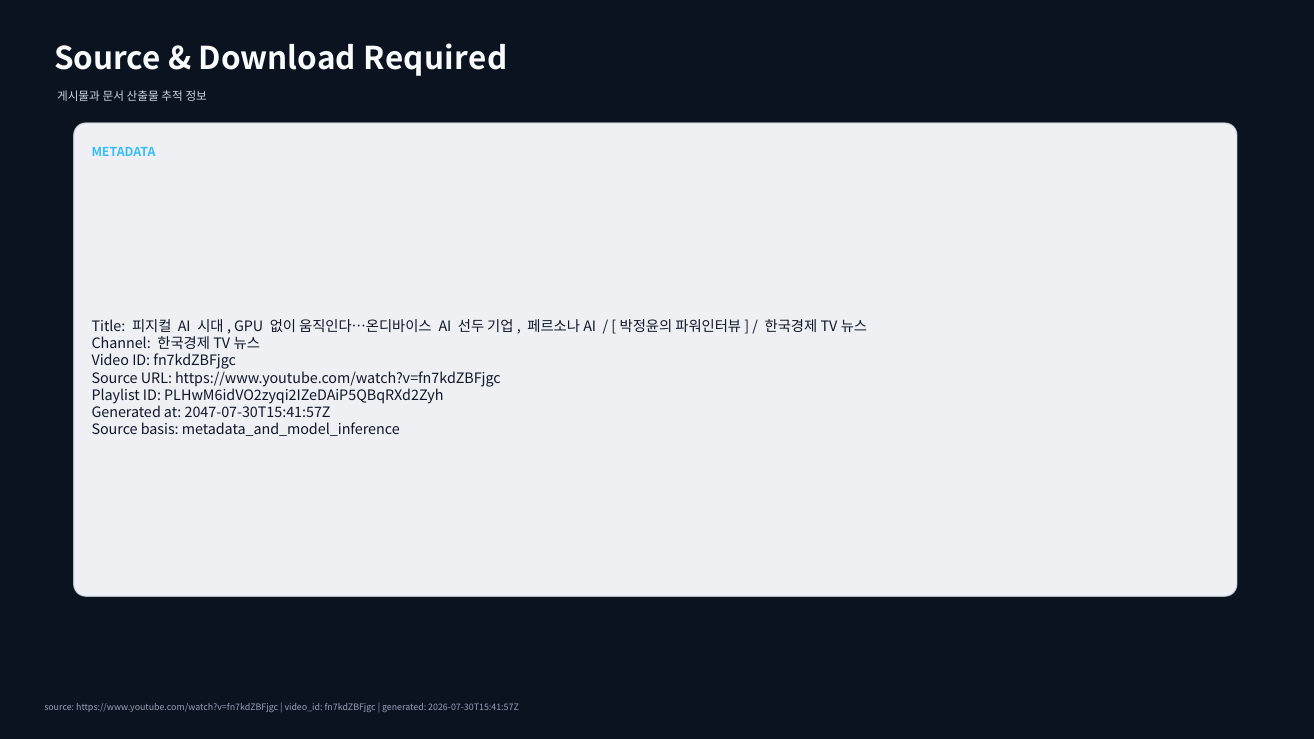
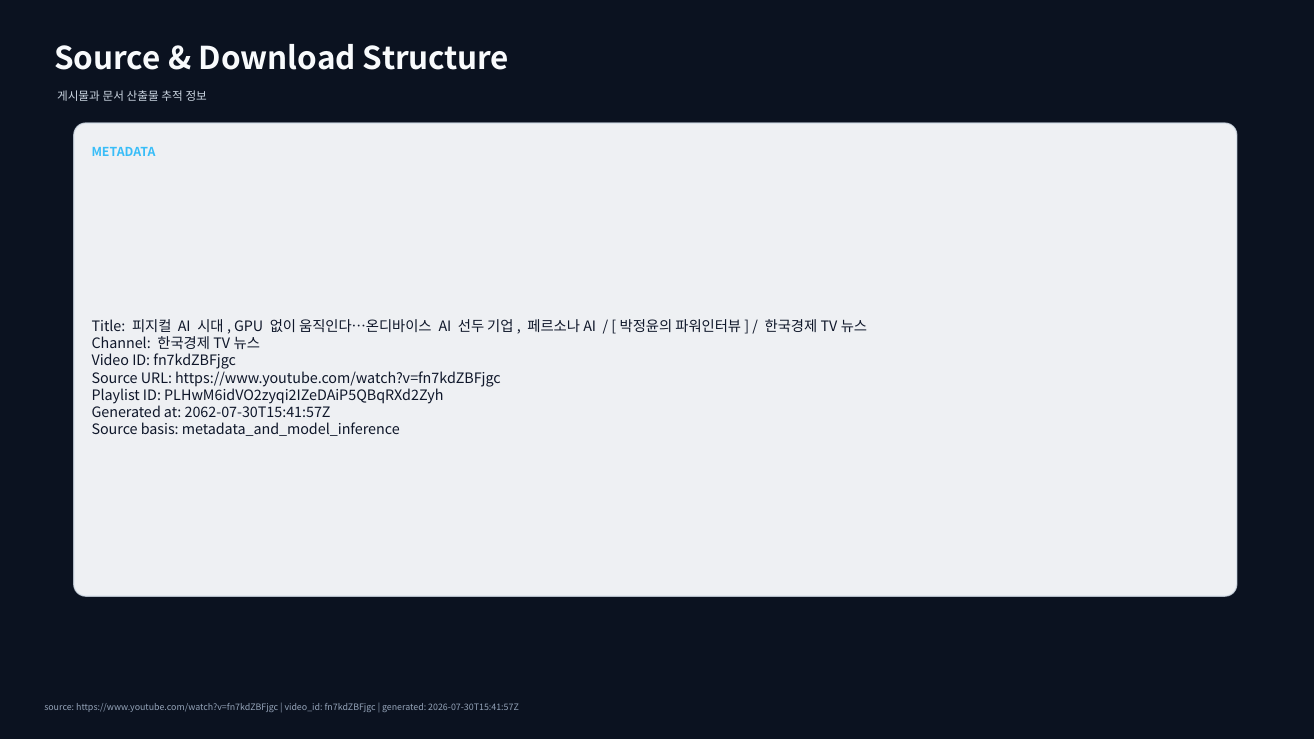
Required: Required -> Structure
2047-07-30T15:41:57Z: 2047-07-30T15:41:57Z -> 2062-07-30T15:41:57Z
